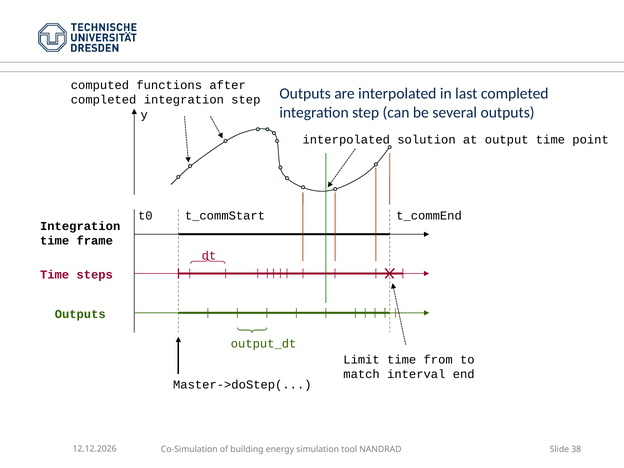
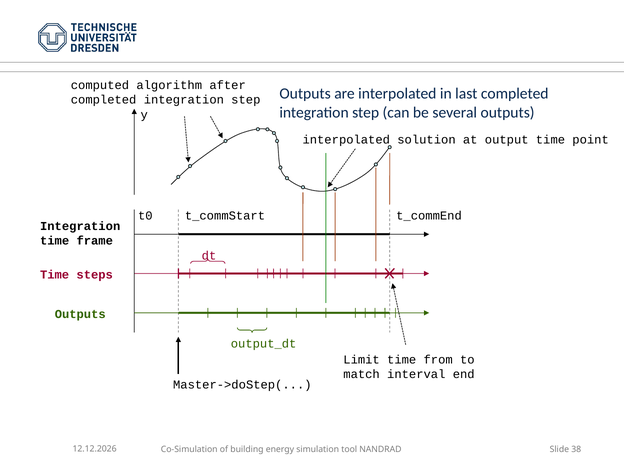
functions: functions -> algorithm
